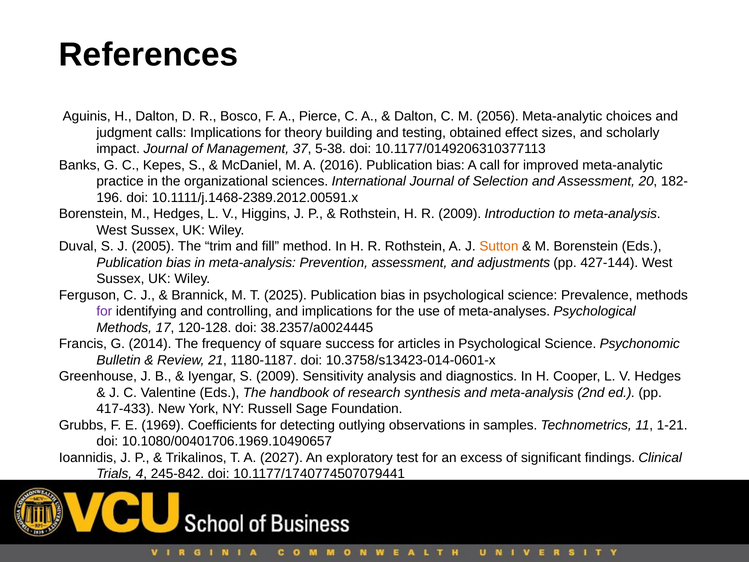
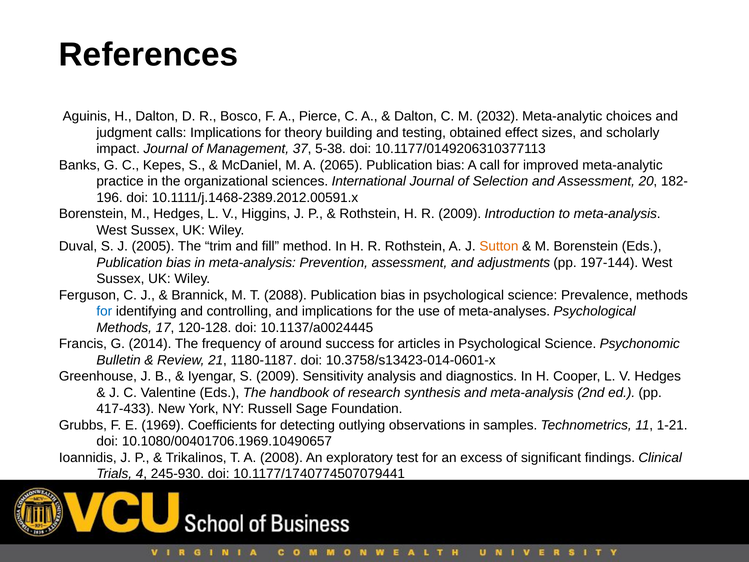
2056: 2056 -> 2032
2016: 2016 -> 2065
427-144: 427-144 -> 197-144
2025: 2025 -> 2088
for at (104, 311) colour: purple -> blue
38.2357/a0024445: 38.2357/a0024445 -> 10.1137/a0024445
square: square -> around
2027: 2027 -> 2008
245-842: 245-842 -> 245-930
